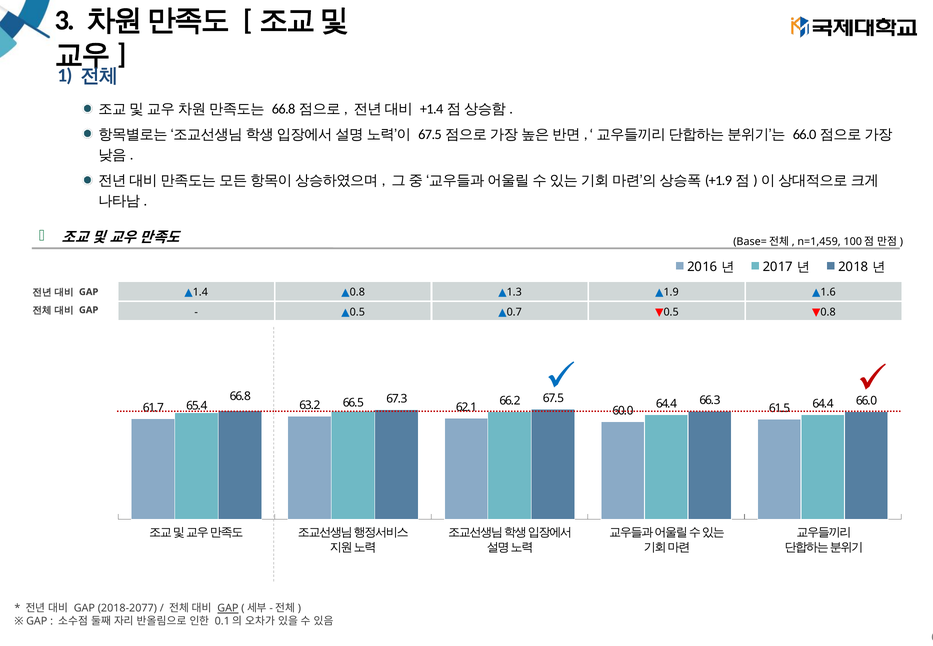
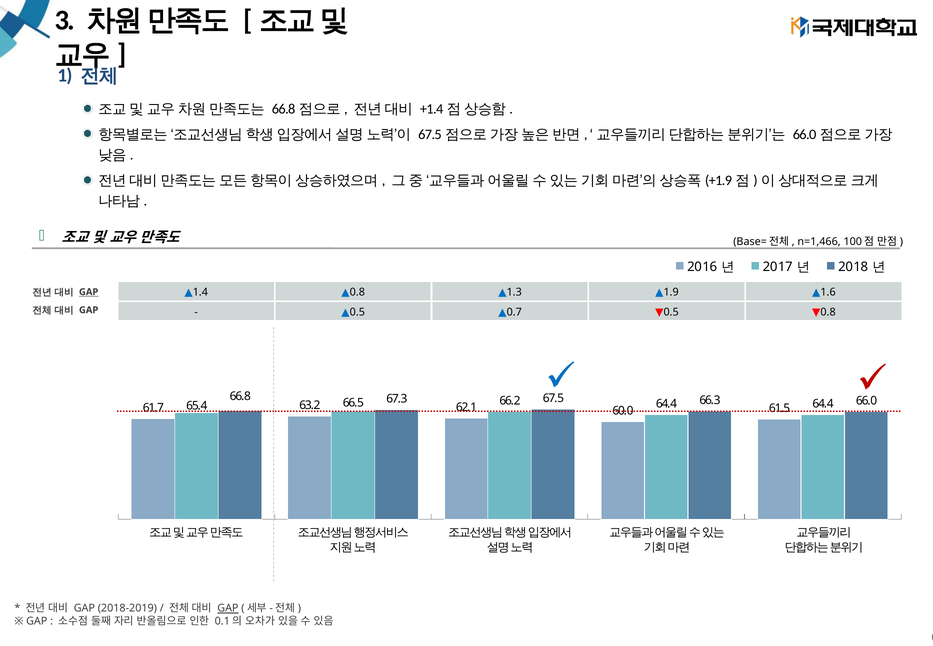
n=1,459: n=1,459 -> n=1,466
GAP at (89, 292) underline: none -> present
2018-2077: 2018-2077 -> 2018-2019
